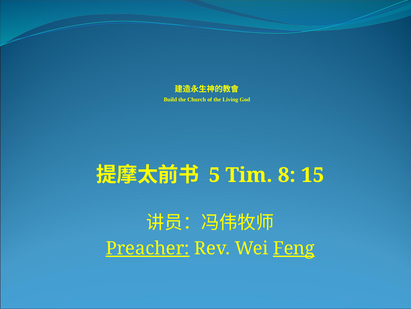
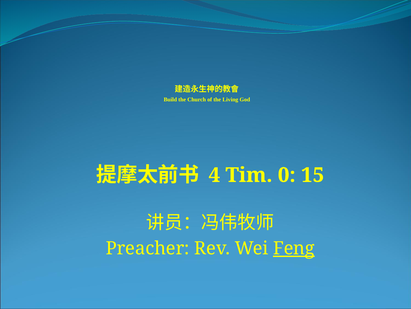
5: 5 -> 4
8: 8 -> 0
Preacher underline: present -> none
